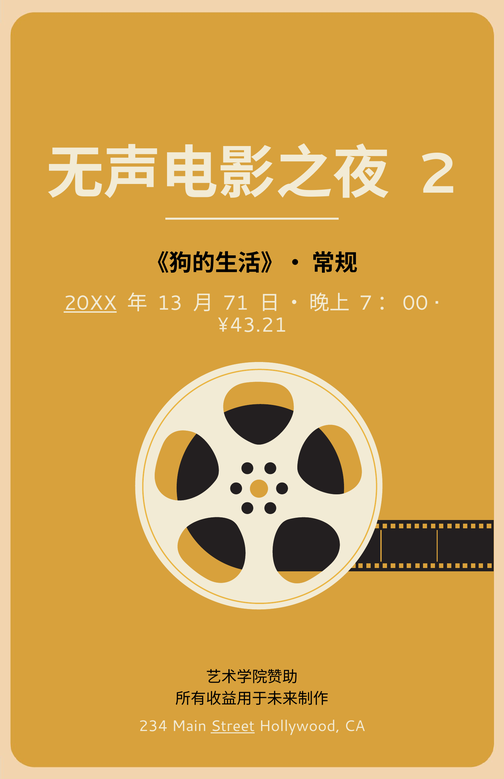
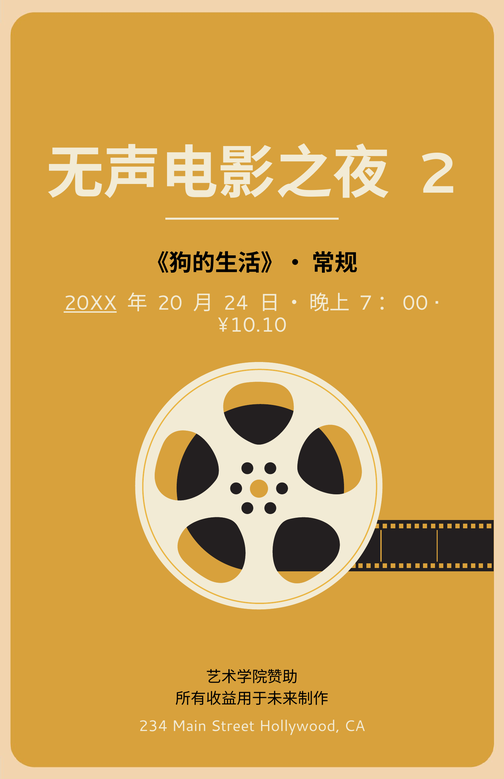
13: 13 -> 20
71: 71 -> 24
¥43.21: ¥43.21 -> ¥10.10
Street underline: present -> none
